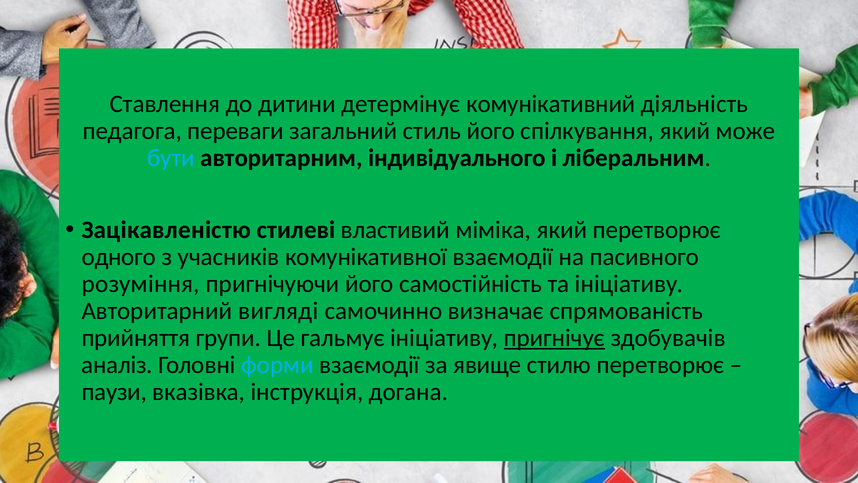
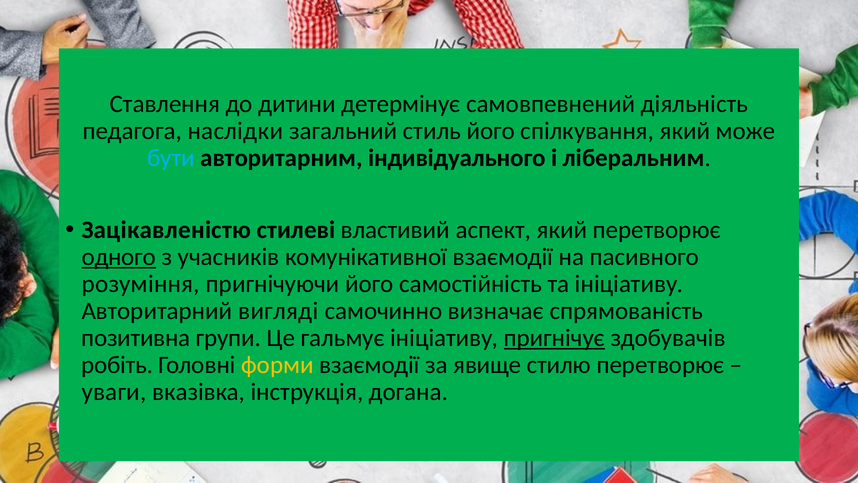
комунікативний: комунікативний -> самовпевнений
переваги: переваги -> наслідки
міміка: міміка -> аспект
одного underline: none -> present
прийняття: прийняття -> позитивна
аналіз: аналіз -> робіть
форми colour: light blue -> yellow
паузи: паузи -> уваги
